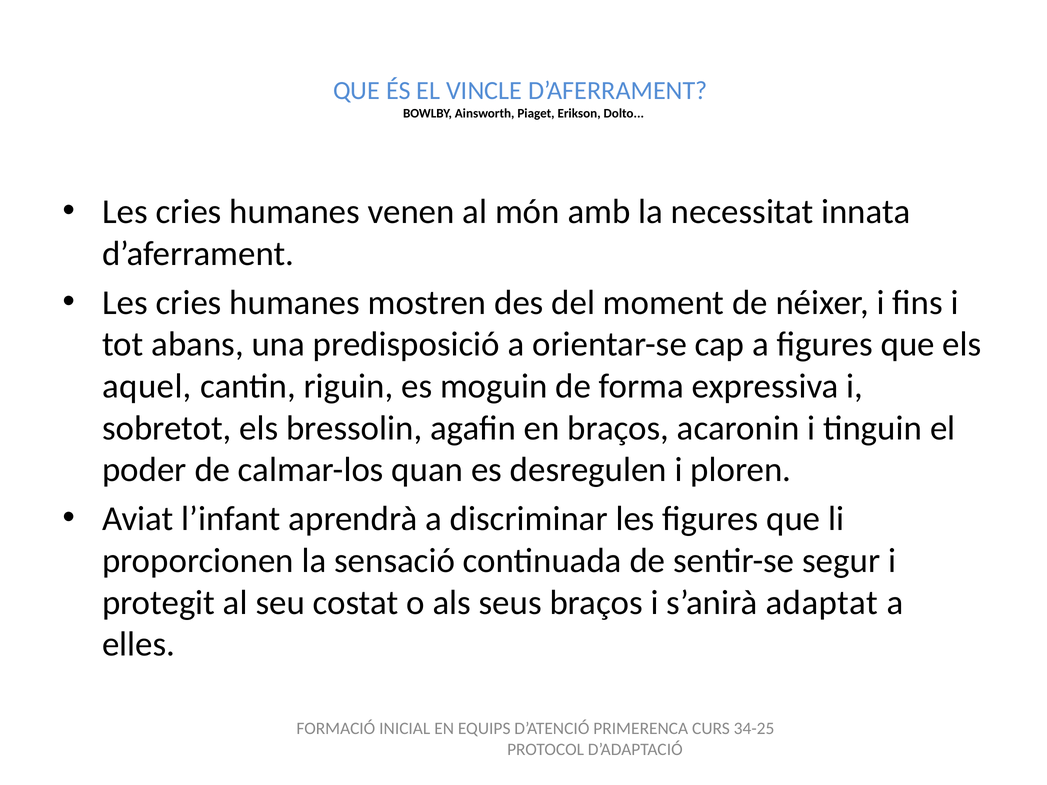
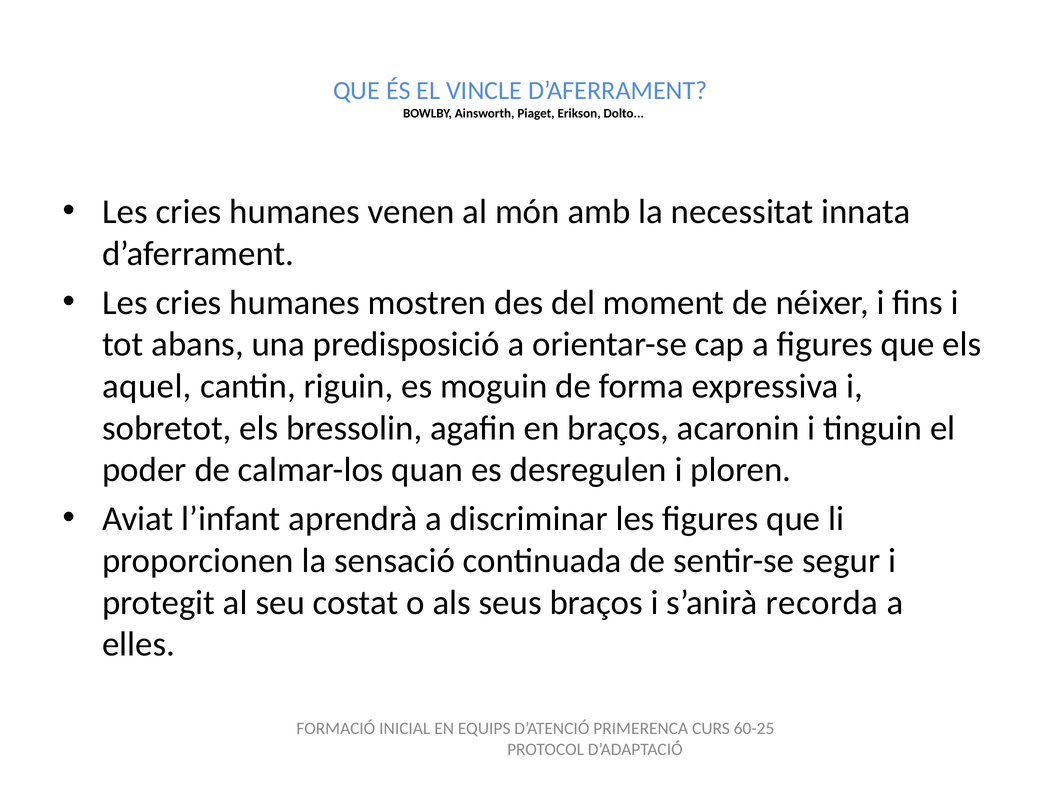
adaptat: adaptat -> recorda
34-25: 34-25 -> 60-25
